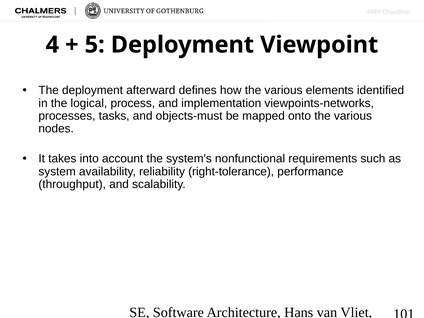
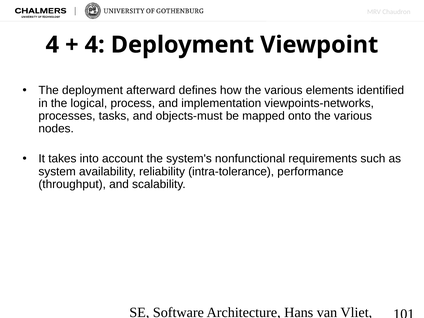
5 at (95, 45): 5 -> 4
right-tolerance: right-tolerance -> intra-tolerance
